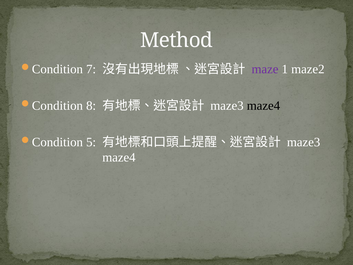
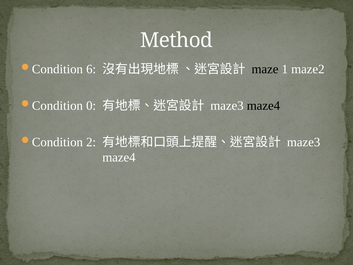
7: 7 -> 6
maze colour: purple -> black
8: 8 -> 0
5: 5 -> 2
